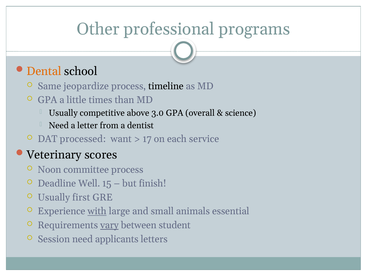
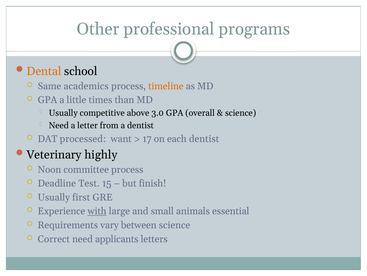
jeopardize: jeopardize -> academics
timeline colour: black -> orange
each service: service -> dentist
scores: scores -> highly
Well: Well -> Test
vary underline: present -> none
between student: student -> science
Session: Session -> Correct
